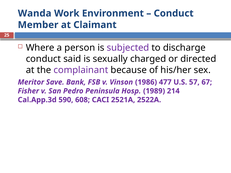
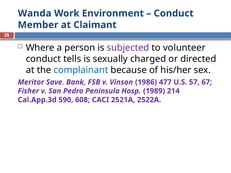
discharge: discharge -> volunteer
said: said -> tells
complainant colour: purple -> blue
